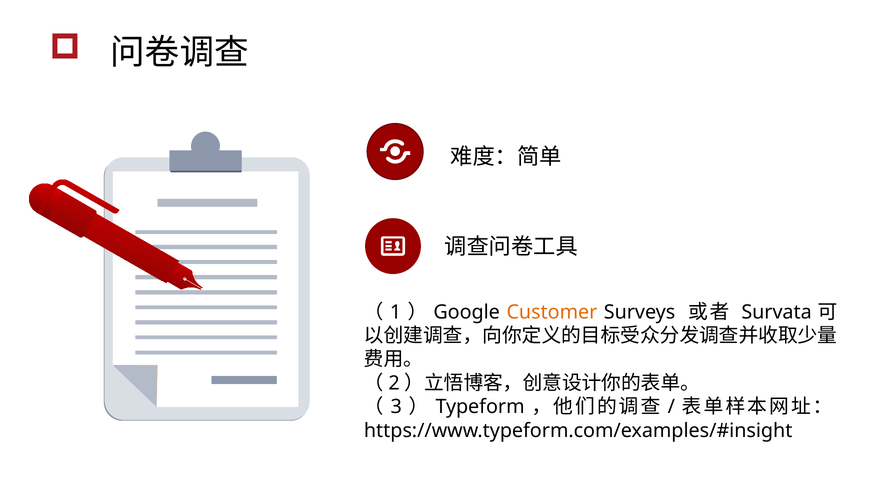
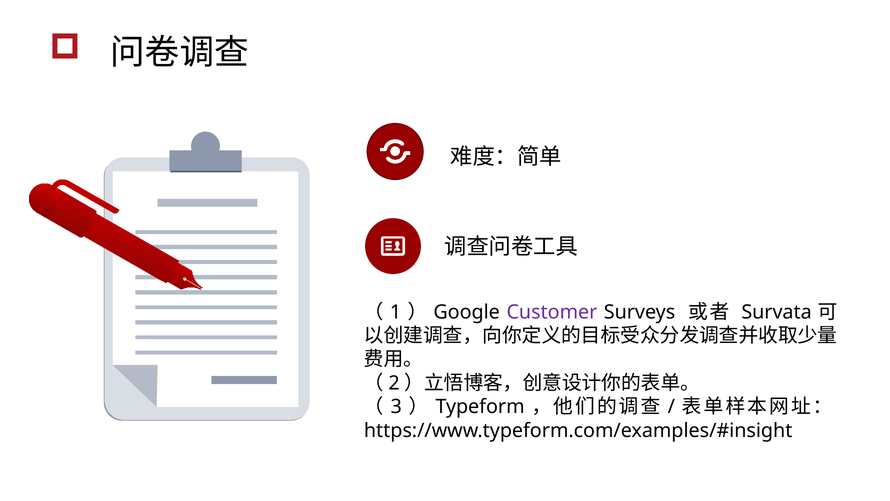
Customer colour: orange -> purple
